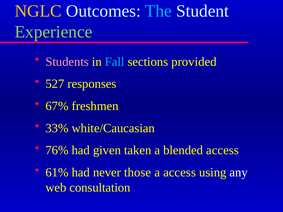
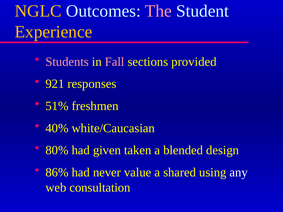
The colour: light blue -> pink
Experience colour: light green -> yellow
Fall colour: light blue -> pink
527: 527 -> 921
67%: 67% -> 51%
33%: 33% -> 40%
76%: 76% -> 80%
blended access: access -> design
61%: 61% -> 86%
those: those -> value
a access: access -> shared
